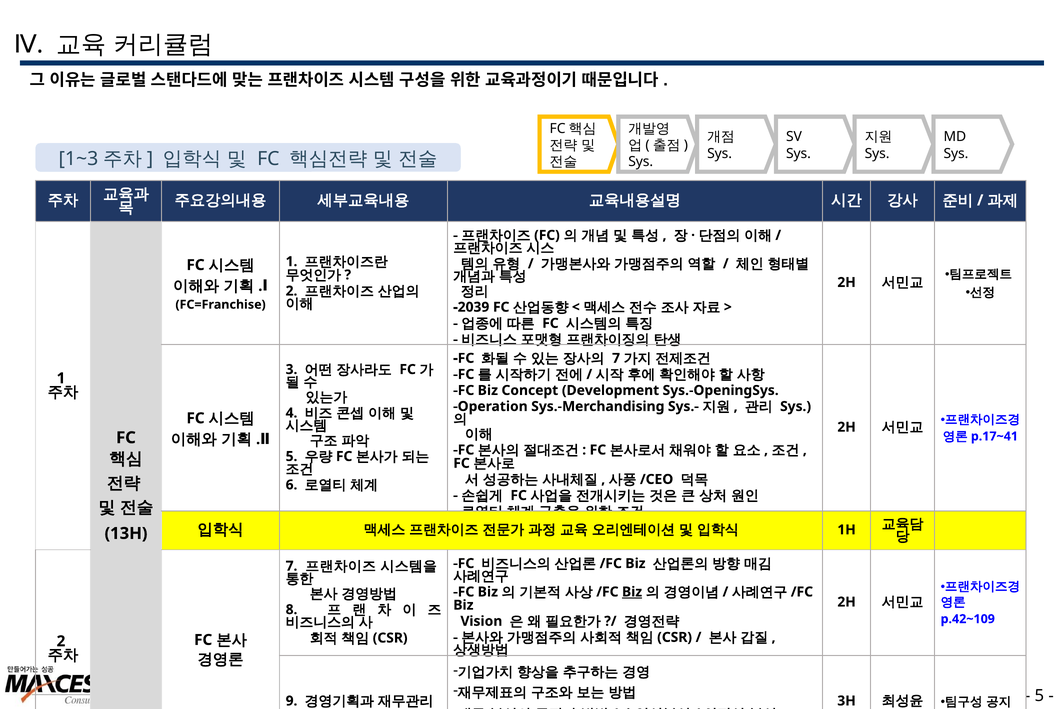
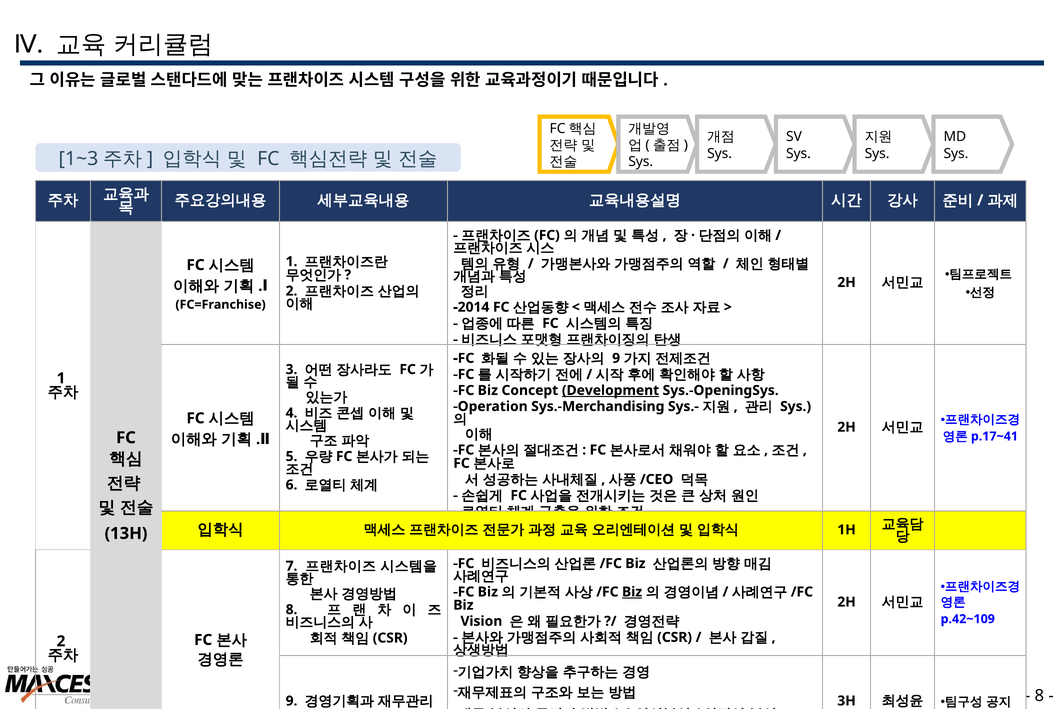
-2039: -2039 -> -2014
7 at (616, 358): 7 -> 9
Development underline: none -> present
5 at (1039, 696): 5 -> 8
